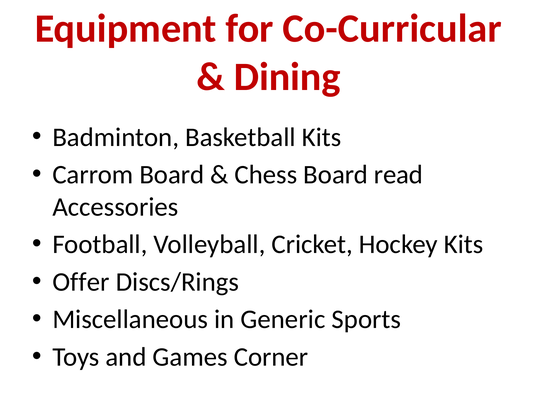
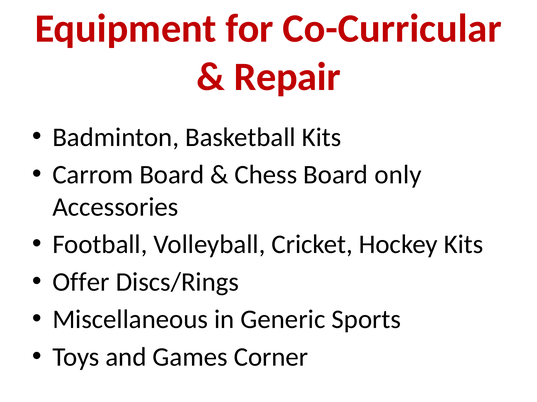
Dining: Dining -> Repair
read: read -> only
